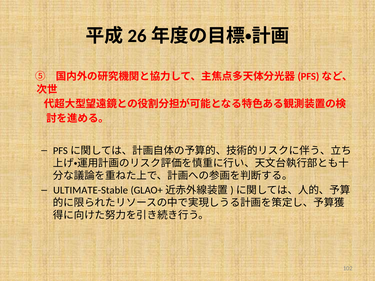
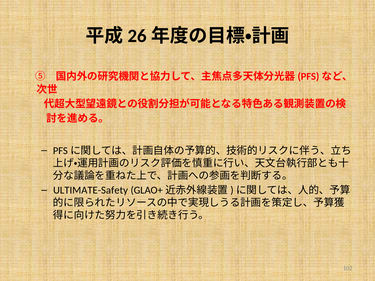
ULTIMATE-Stable: ULTIMATE-Stable -> ULTIMATE-Safety
